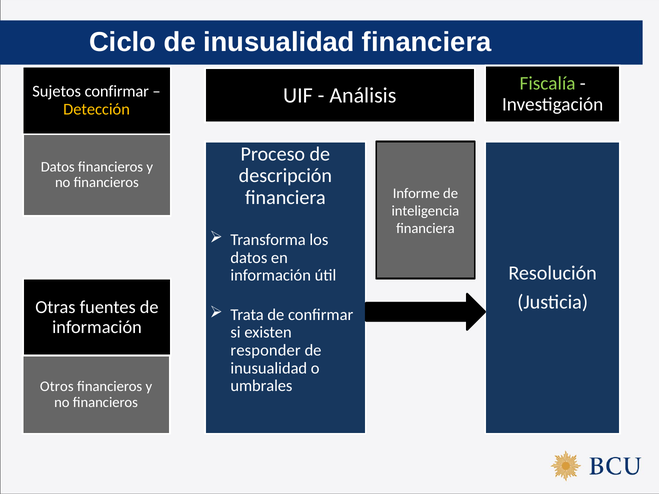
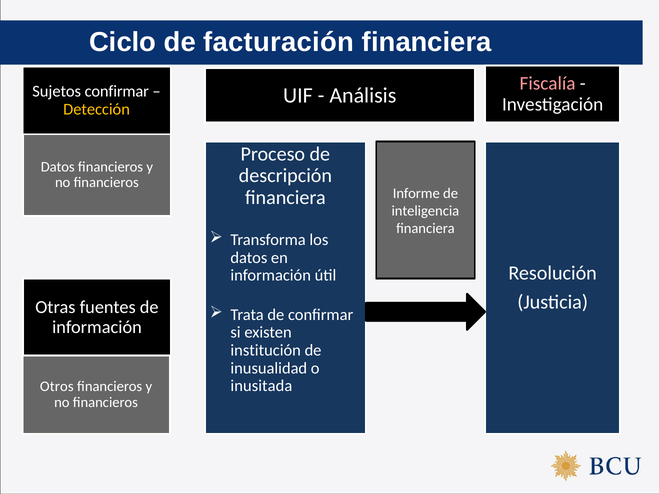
Ciclo de inusualidad: inusualidad -> facturación
Fiscalía colour: light green -> pink
responder: responder -> institución
umbrales: umbrales -> inusitada
